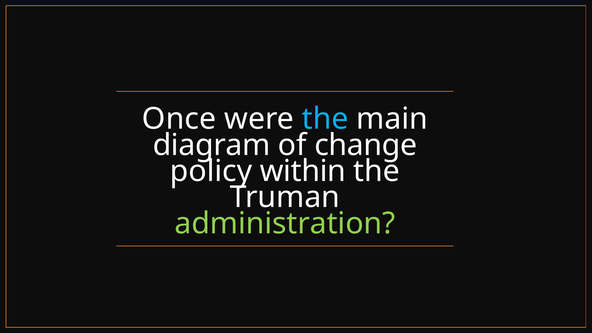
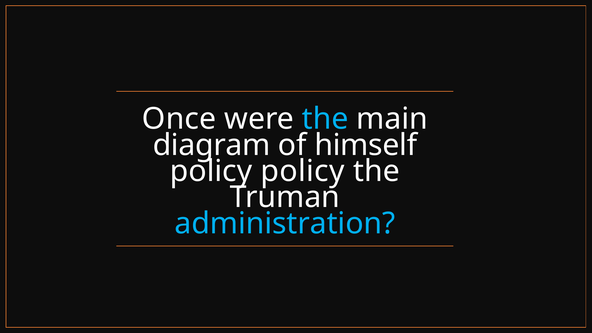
change: change -> himself
policy within: within -> policy
administration colour: light green -> light blue
